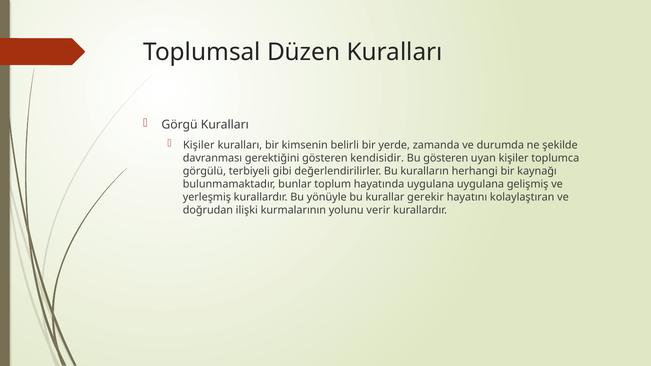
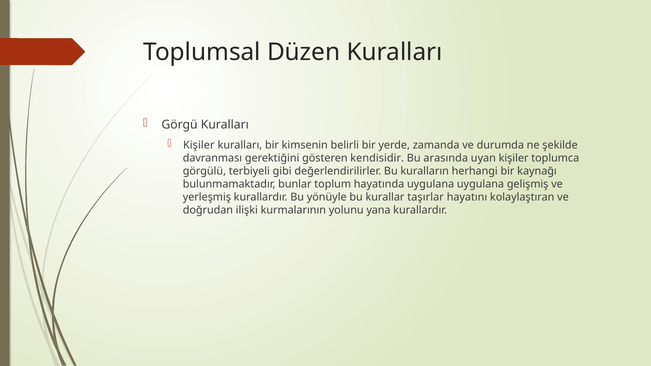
Bu gösteren: gösteren -> arasında
gerekir: gerekir -> taşırlar
verir: verir -> yana
